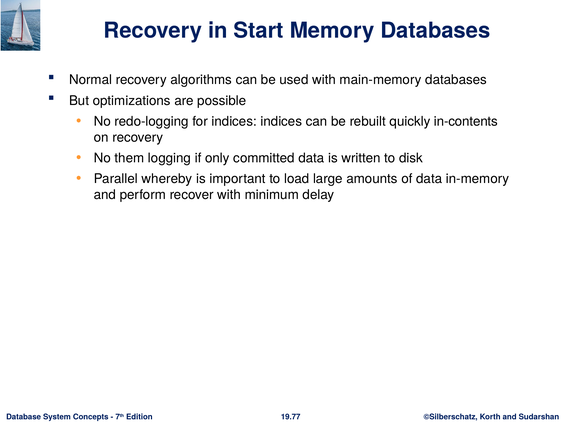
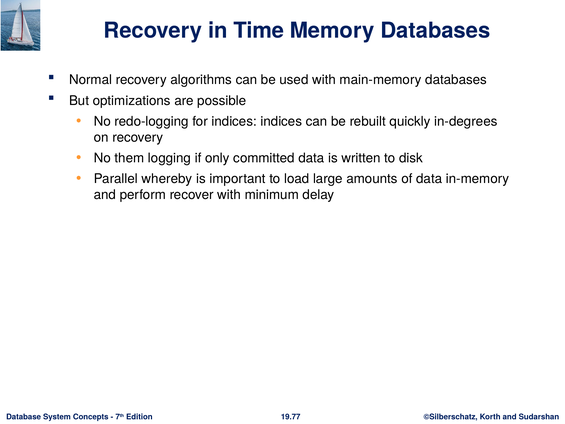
Start: Start -> Time
in-contents: in-contents -> in-degrees
